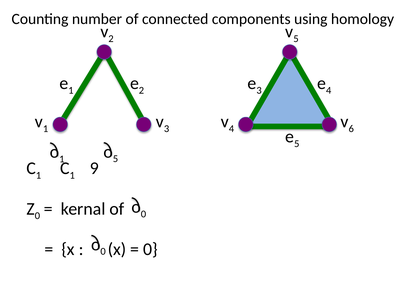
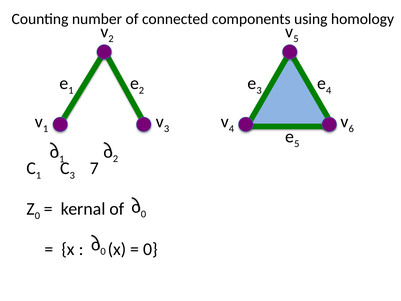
5 at (115, 159): 5 -> 2
1 at (72, 175): 1 -> 3
9: 9 -> 7
